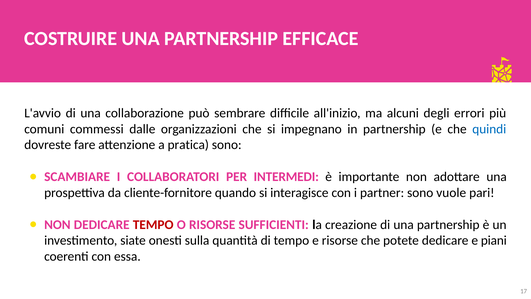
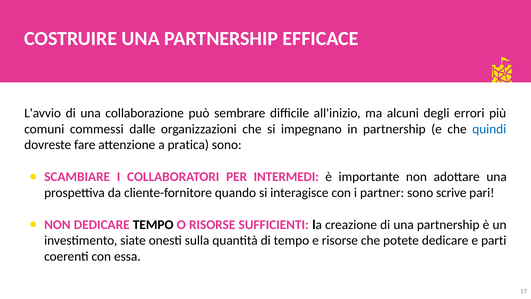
vuole: vuole -> scrive
TEMPO at (153, 224) colour: red -> black
piani: piani -> parti
